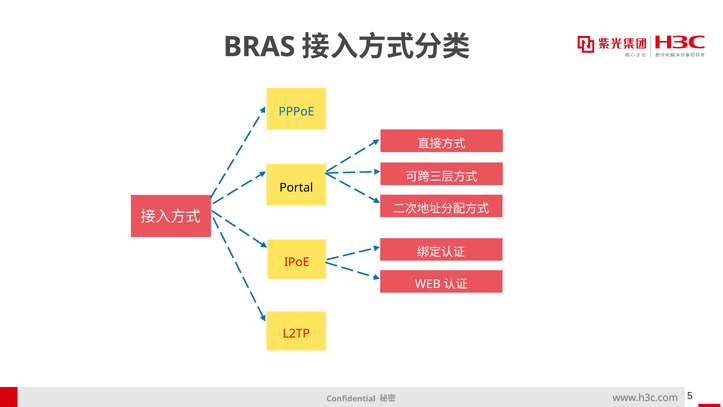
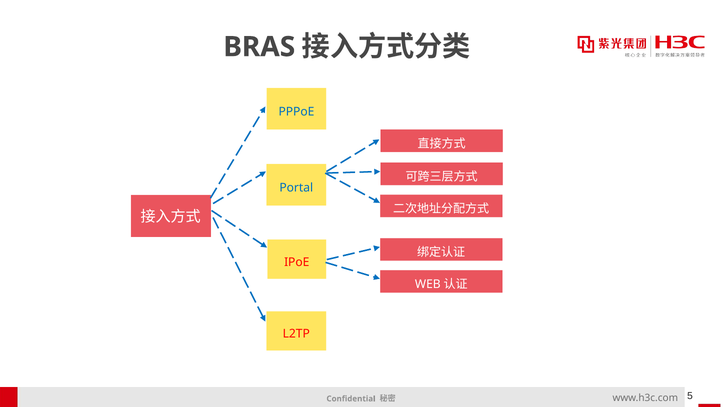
Portal colour: black -> blue
